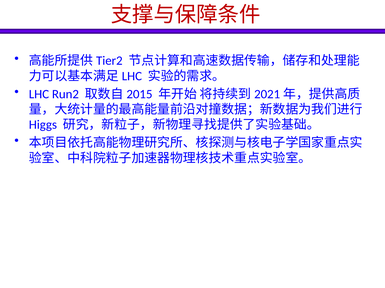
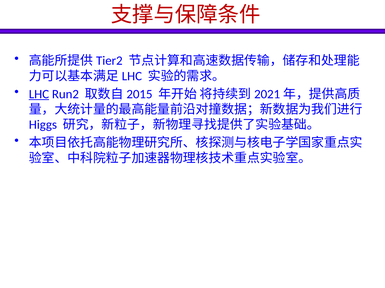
LHC underline: none -> present
